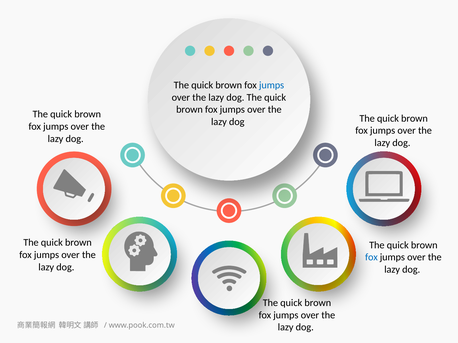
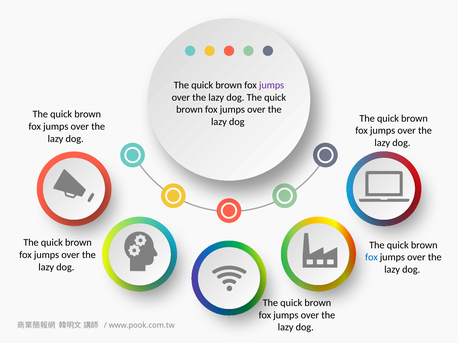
jumps at (272, 85) colour: blue -> purple
